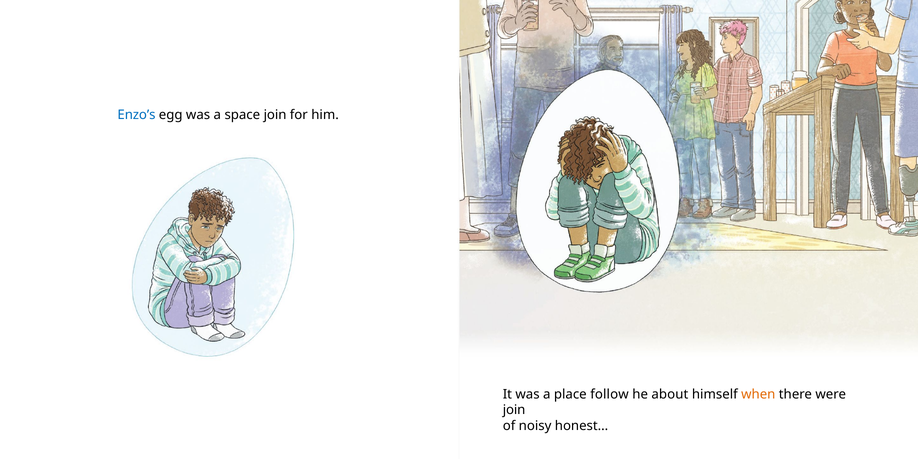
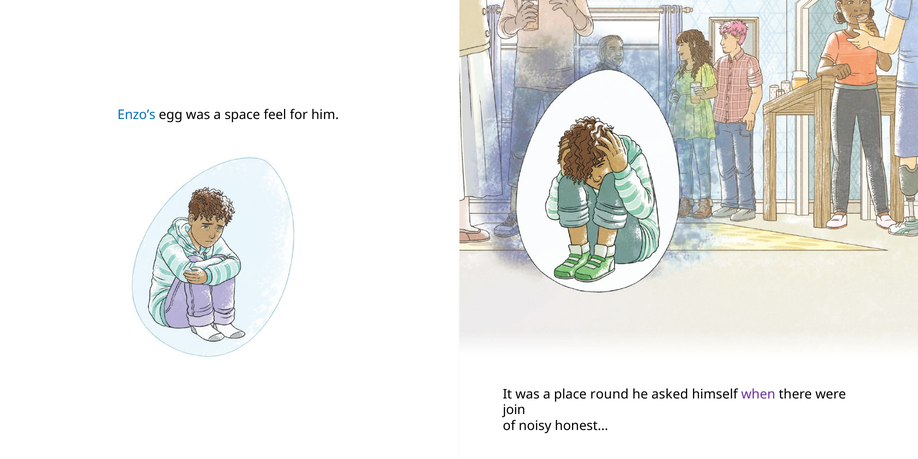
space join: join -> feel
follow: follow -> round
about: about -> asked
when colour: orange -> purple
